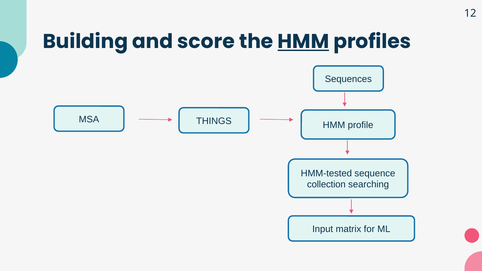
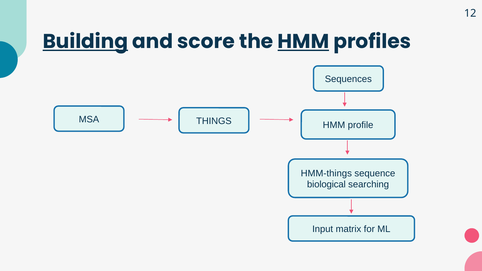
Building underline: none -> present
HMM-tested: HMM-tested -> HMM-things
collection: collection -> biological
